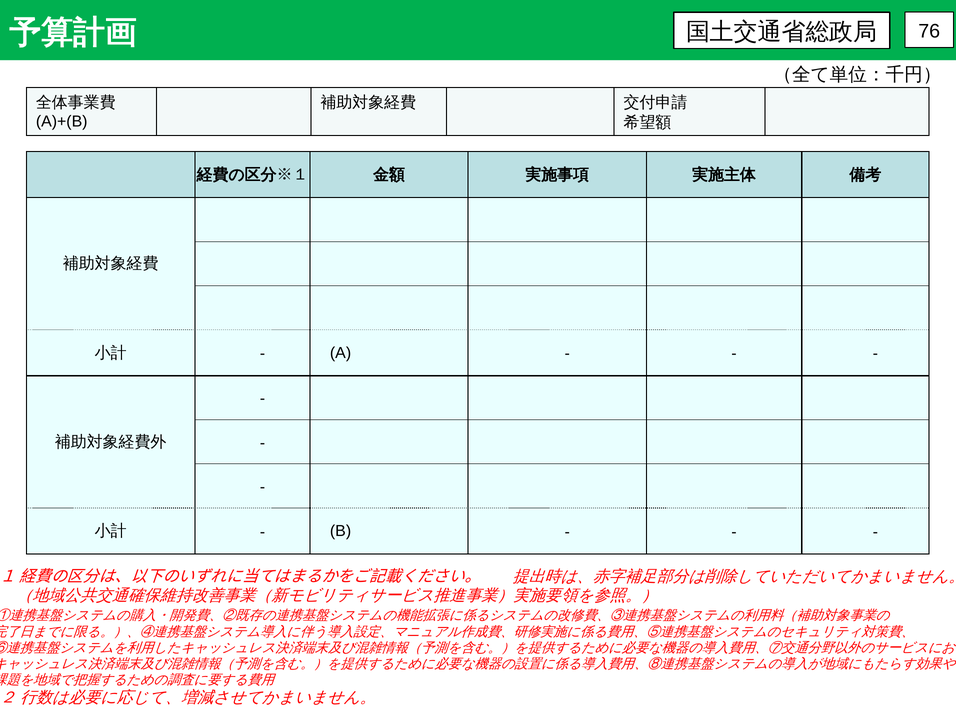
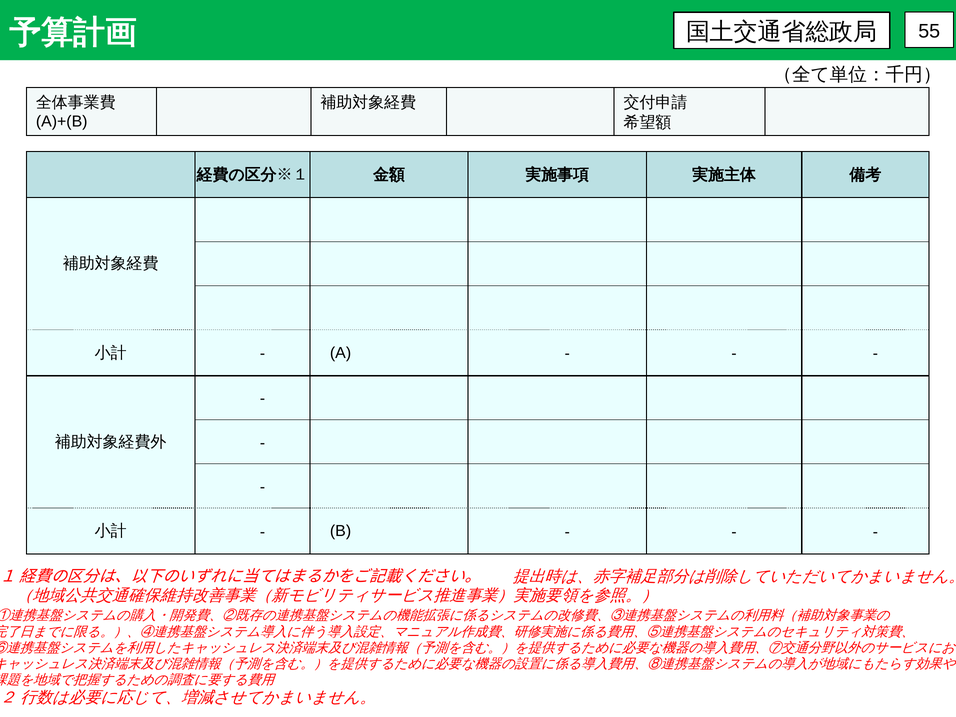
76: 76 -> 55
